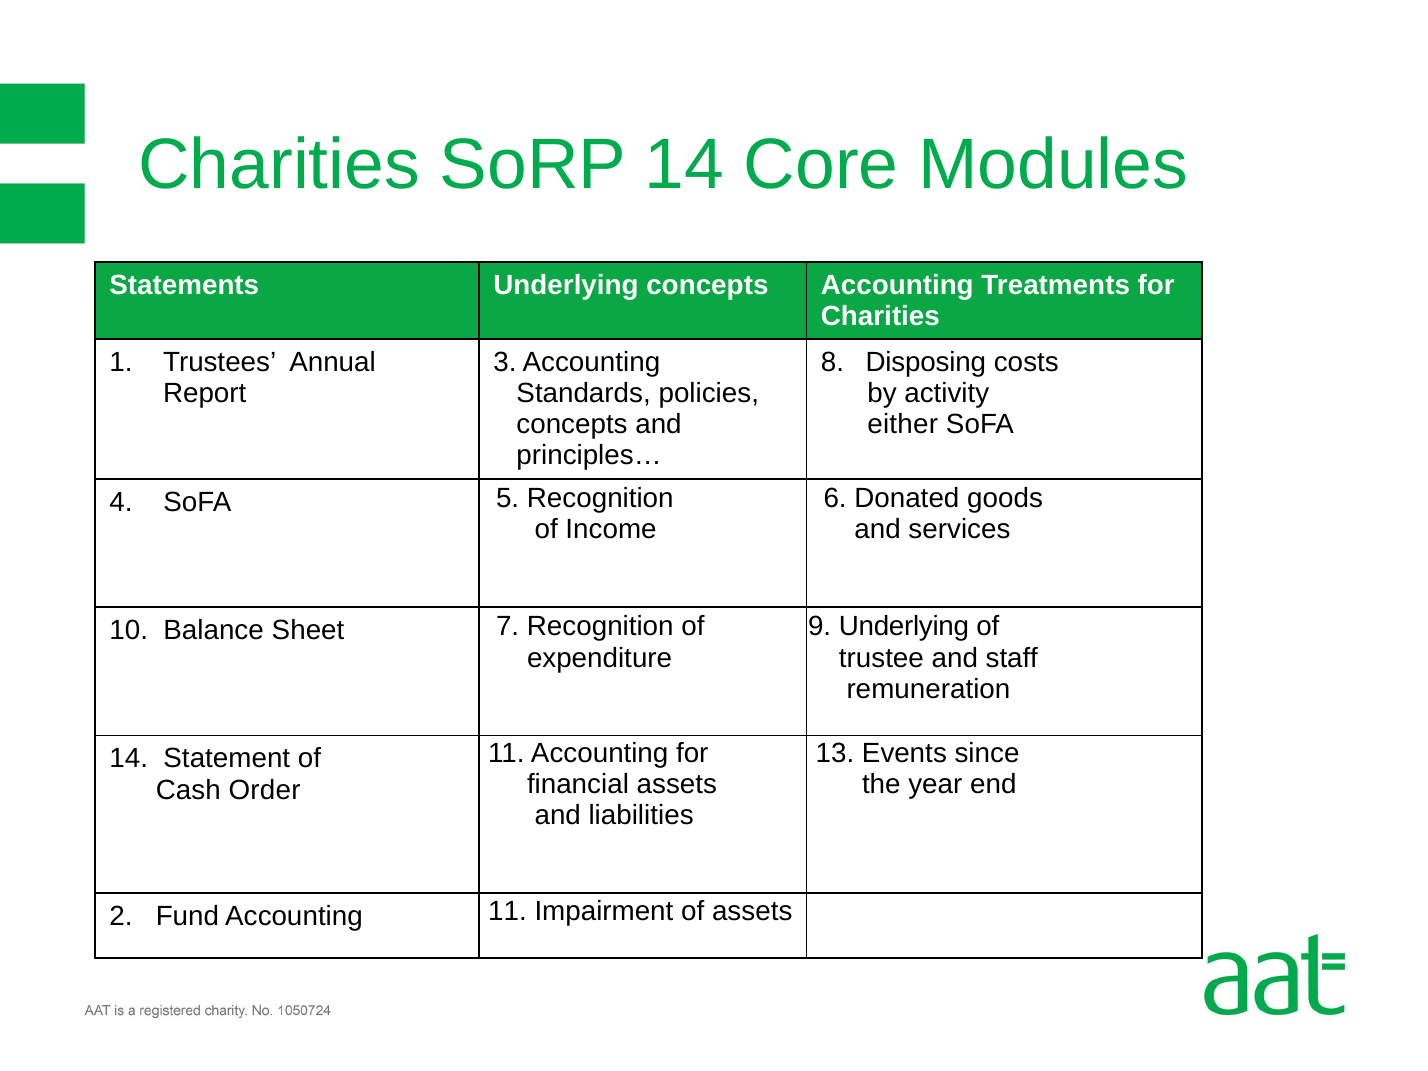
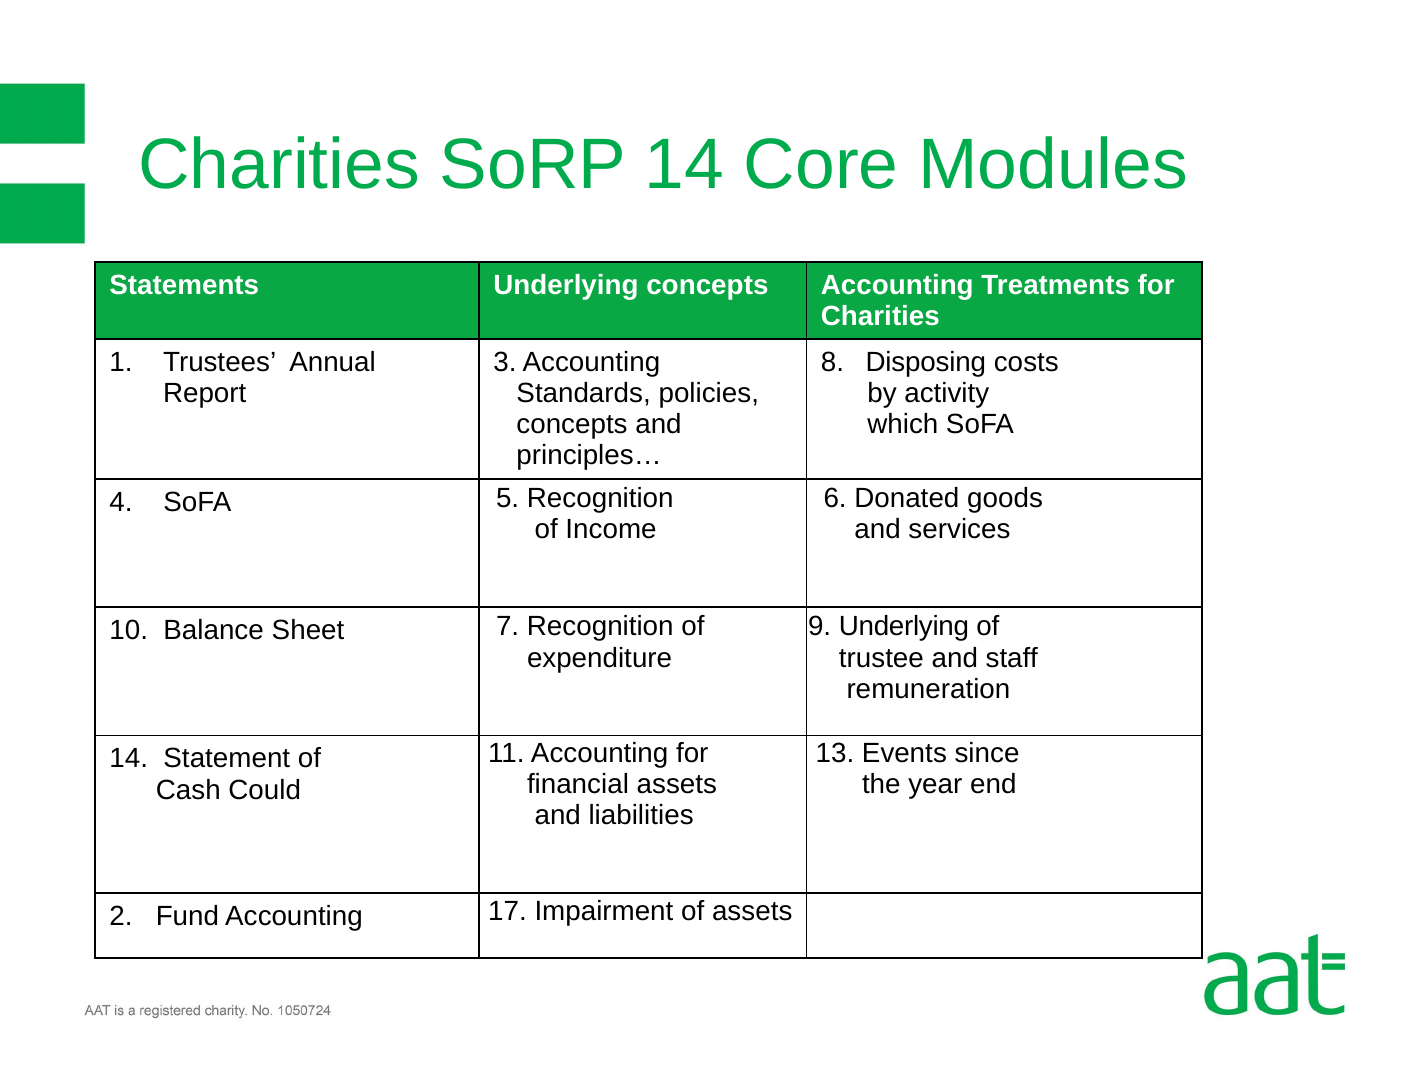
either: either -> which
Order: Order -> Could
Accounting 11: 11 -> 17
